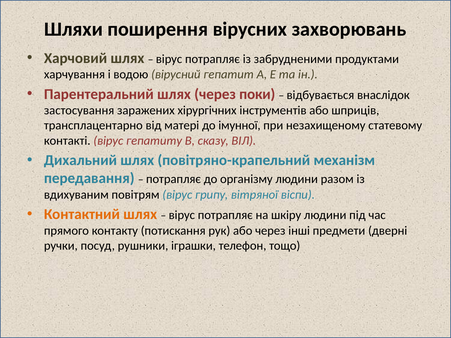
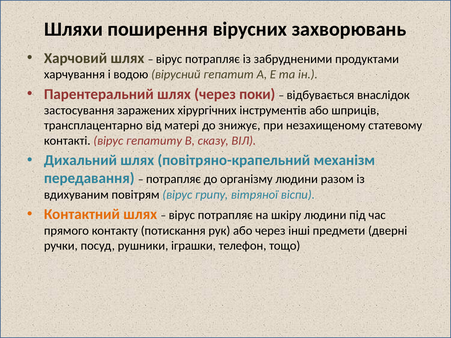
імунної: імунної -> знижує
